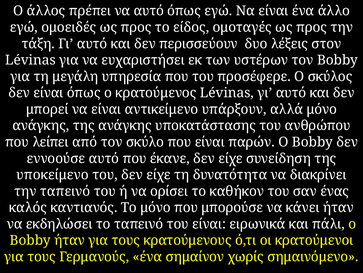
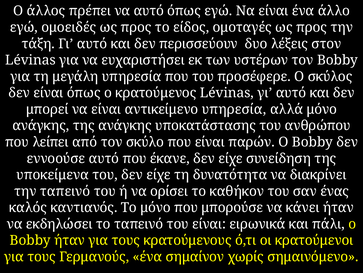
αντικείμενο υπάρξουν: υπάρξουν -> υπηρεσία
υποκείμενο: υποκείμενο -> υποκείμενα
